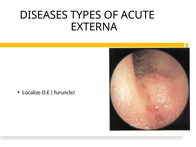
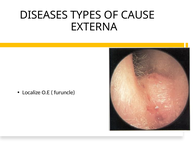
ACUTE: ACUTE -> CAUSE
